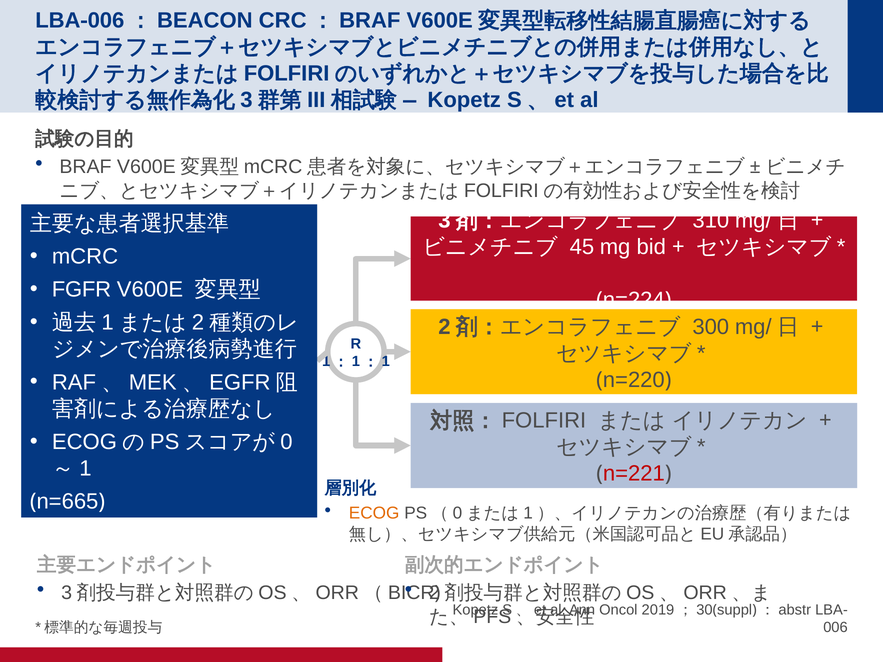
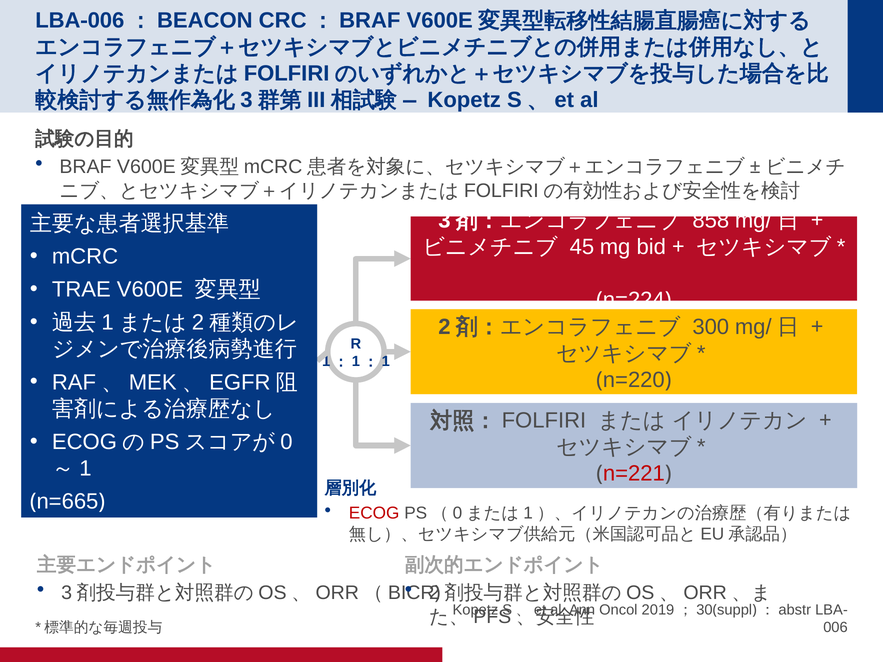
310: 310 -> 858
FGFR: FGFR -> TRAE
ECOG colour: orange -> red
